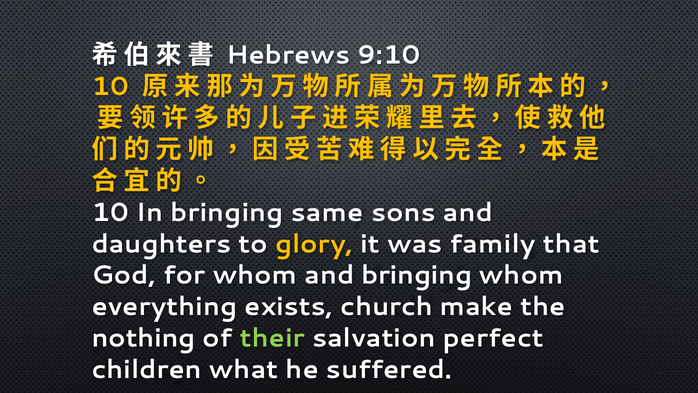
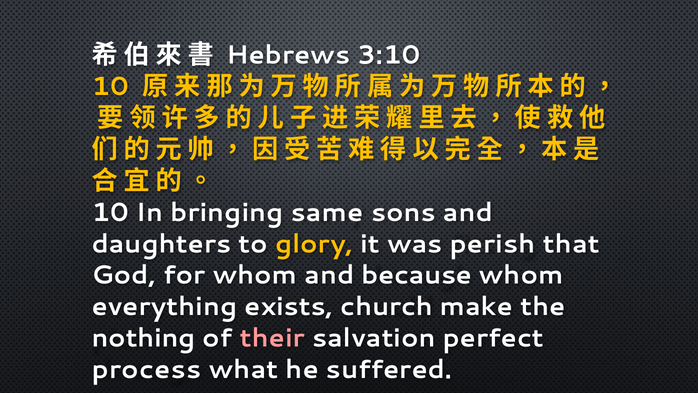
9:10: 9:10 -> 3:10
family: family -> perish
and bringing: bringing -> because
their colour: light green -> pink
children: children -> process
